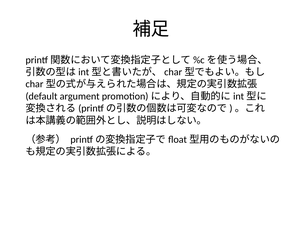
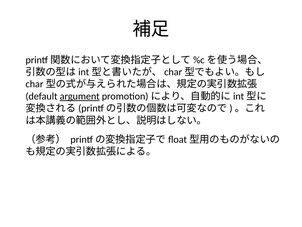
argument underline: none -> present
